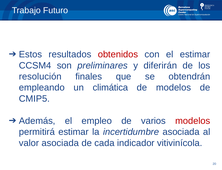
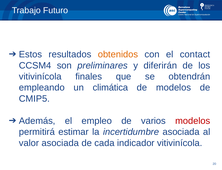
obtenidos colour: red -> orange
el estimar: estimar -> contact
resolución at (40, 77): resolución -> vitivinícola
